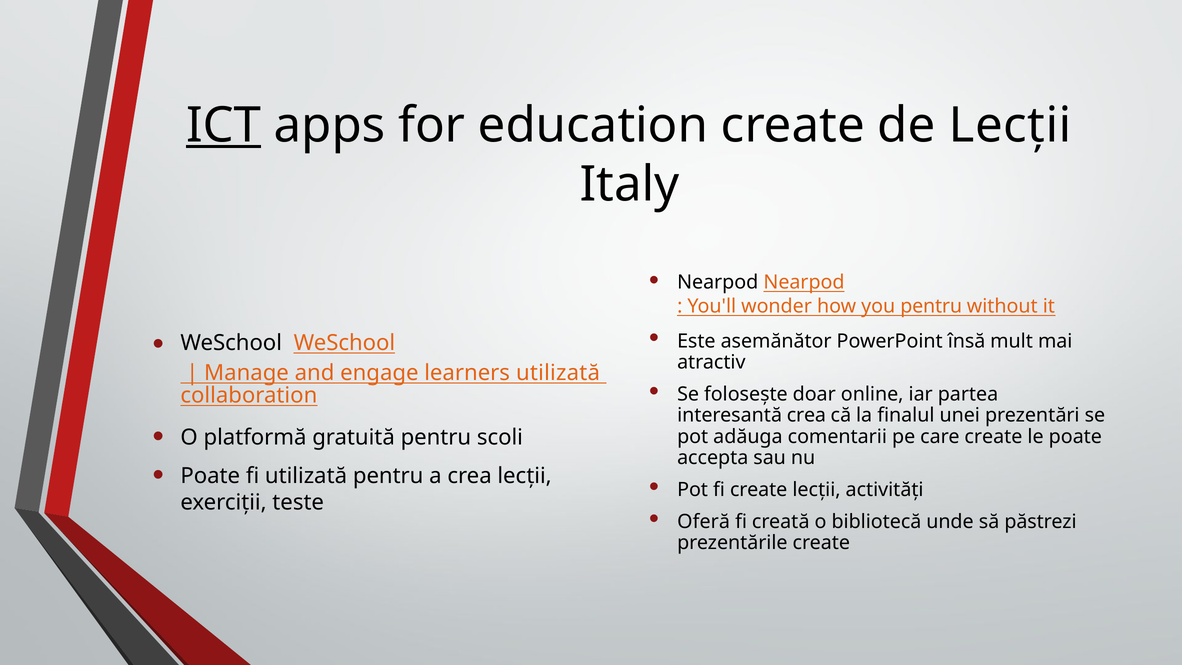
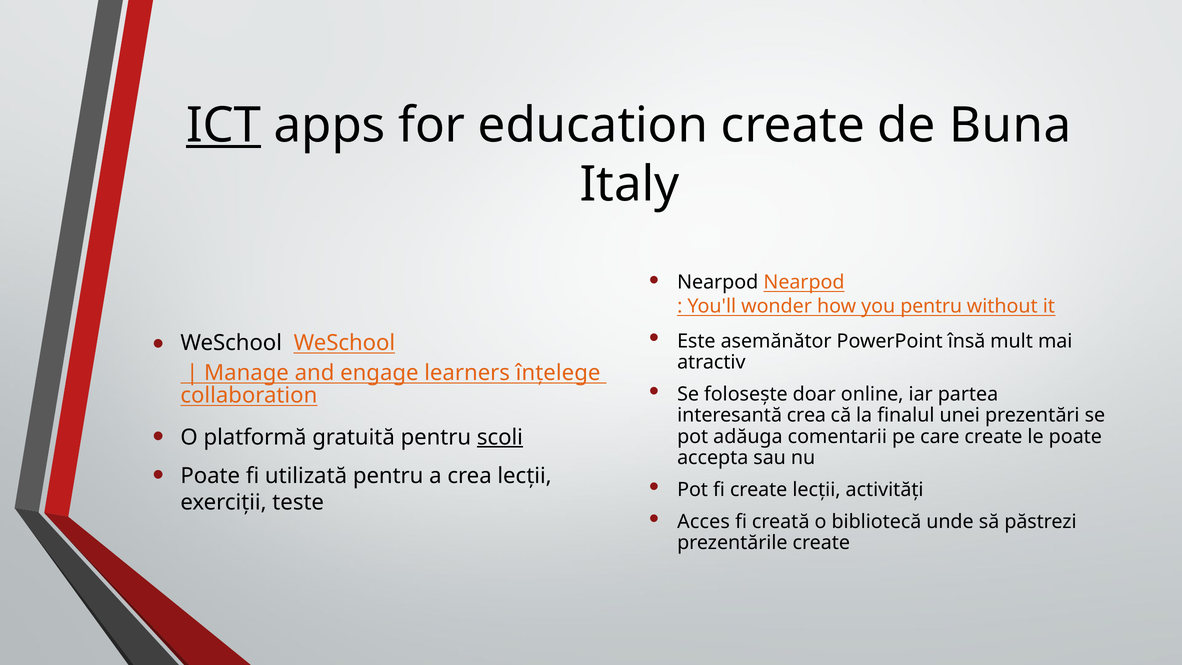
de Lecții: Lecții -> Buna
learners utilizată: utilizată -> înțelege
scoli underline: none -> present
Oferă: Oferă -> Acces
